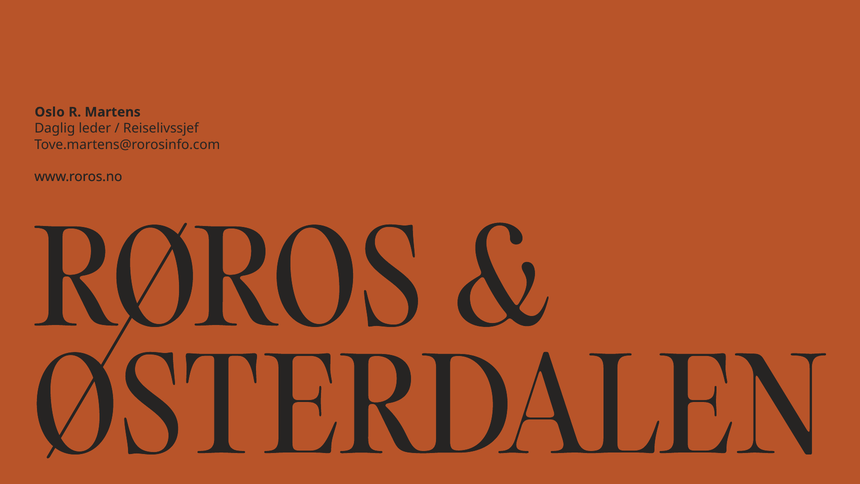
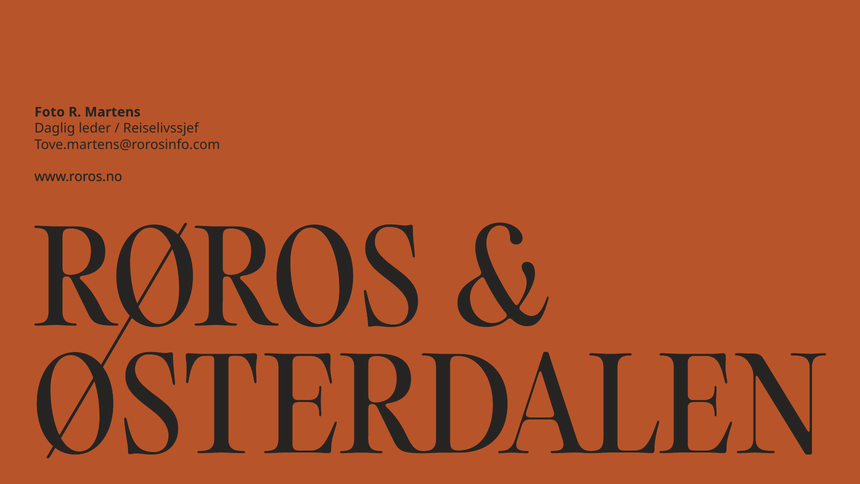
Oslo: Oslo -> Foto
